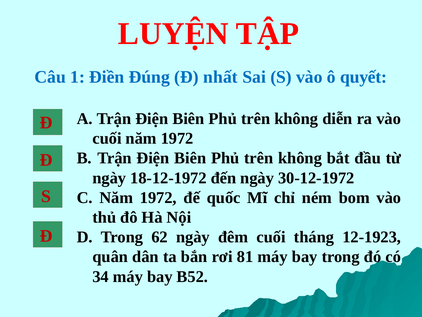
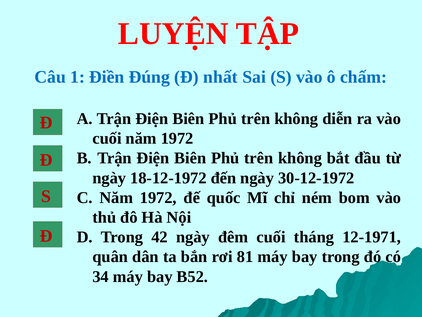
quyết: quyết -> chấm
62: 62 -> 42
12-1923: 12-1923 -> 12-1971
